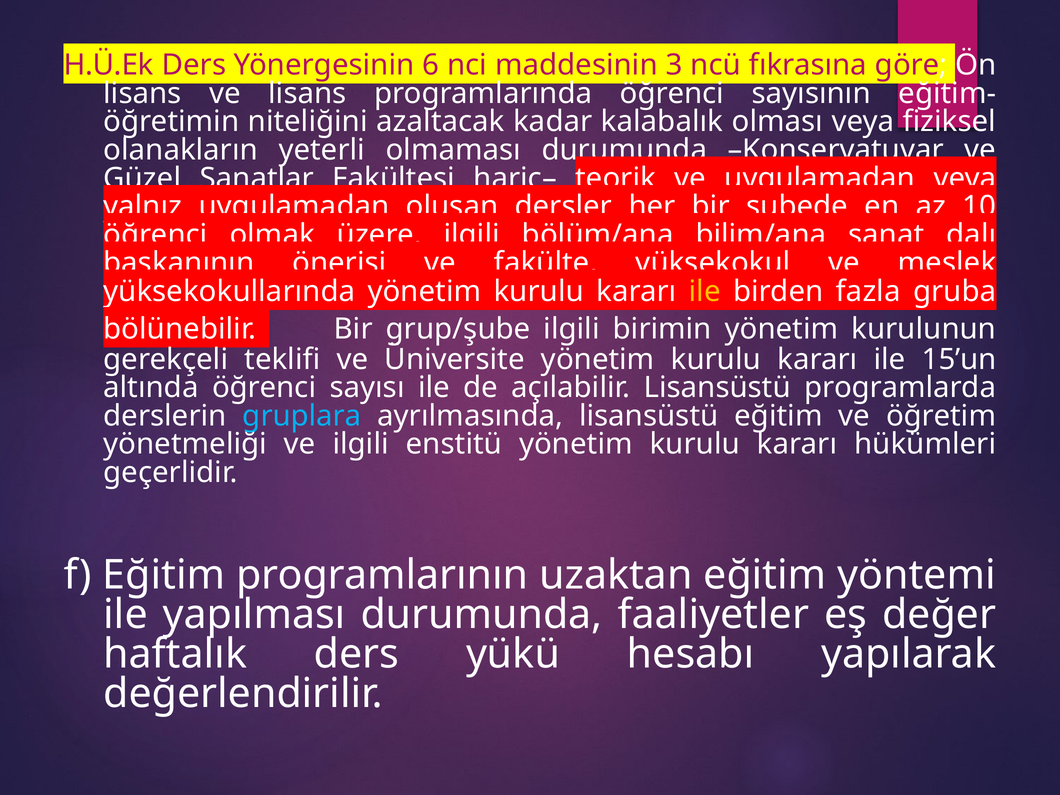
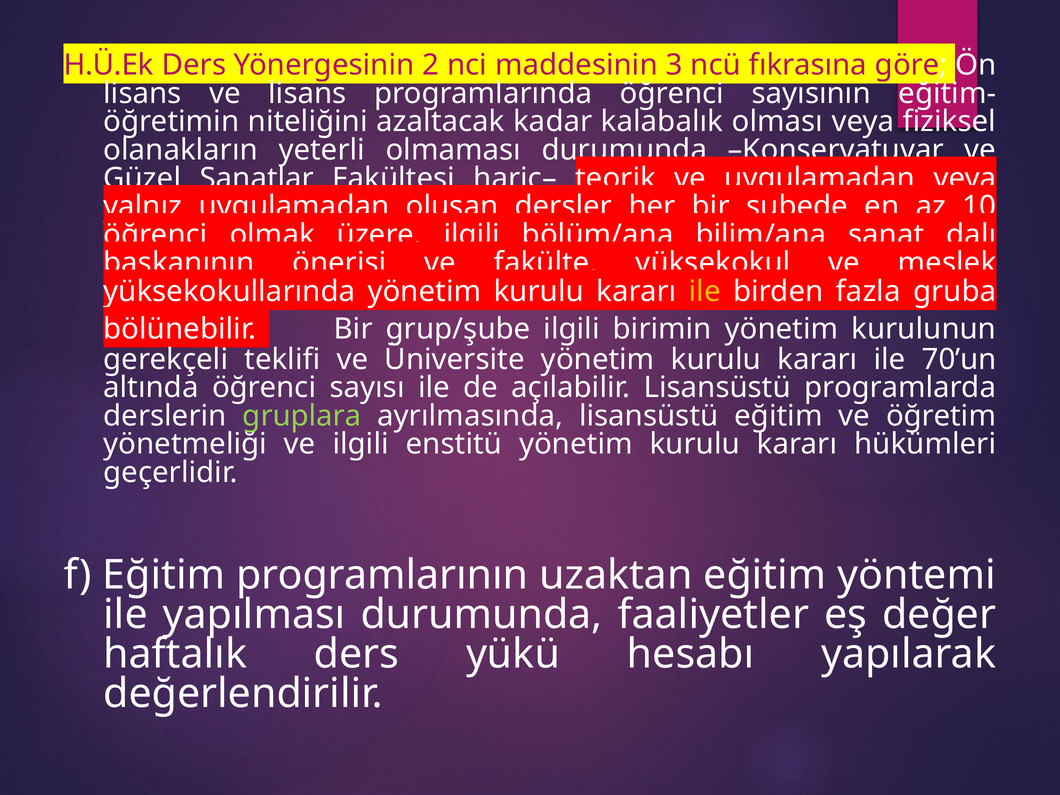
6: 6 -> 2
15’un: 15’un -> 70’un
gruplara colour: light blue -> light green
